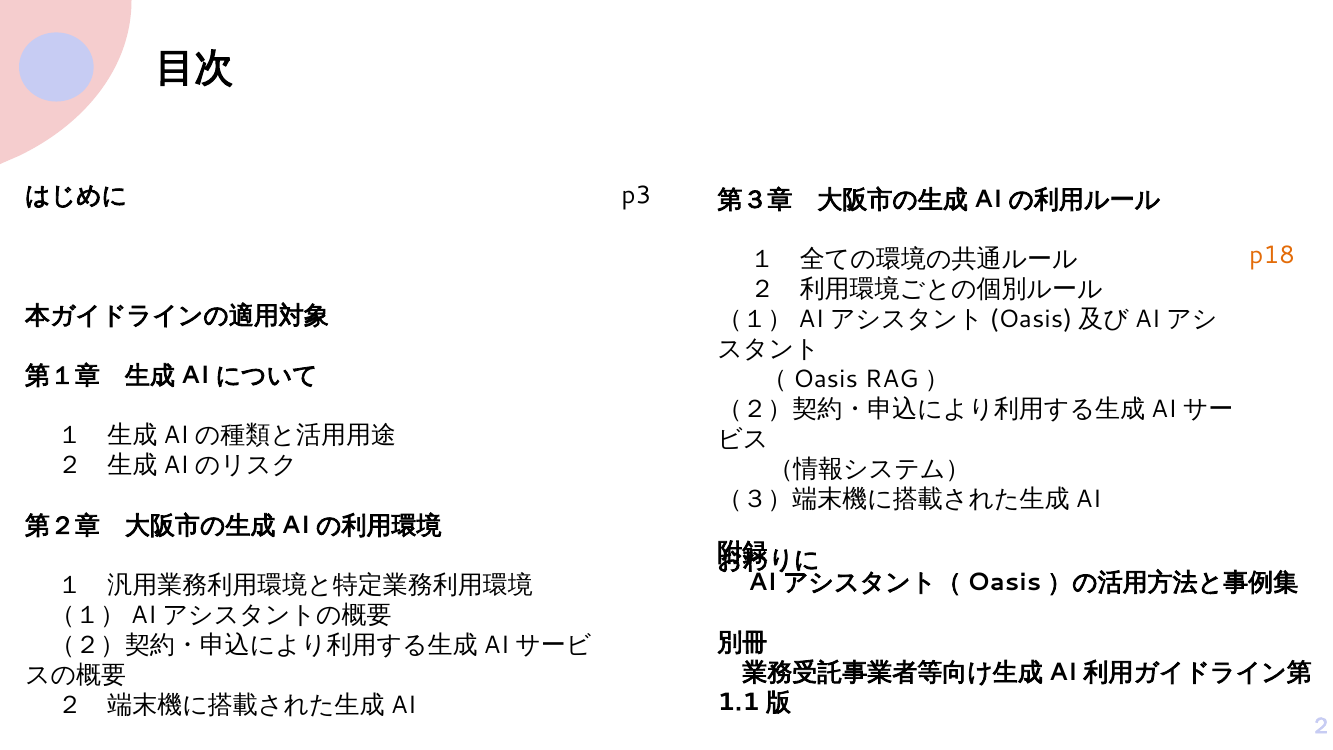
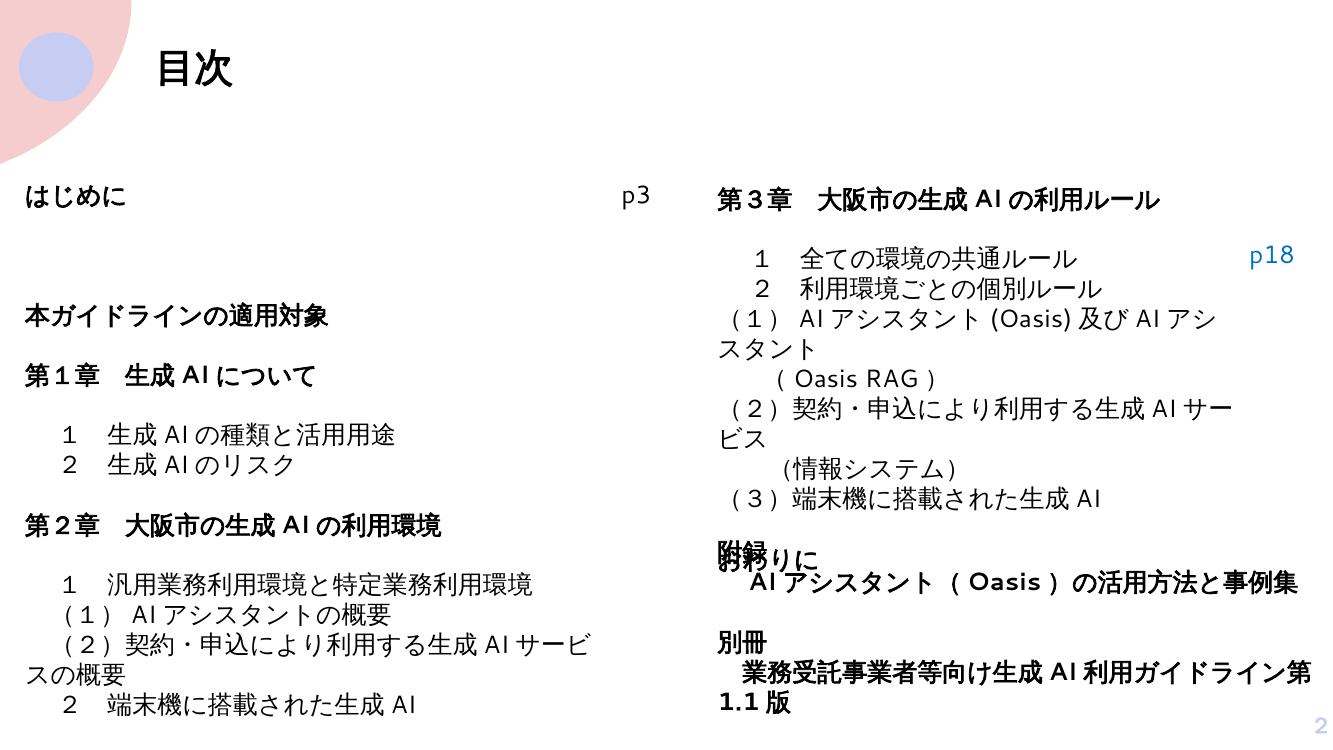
p18 colour: orange -> blue
